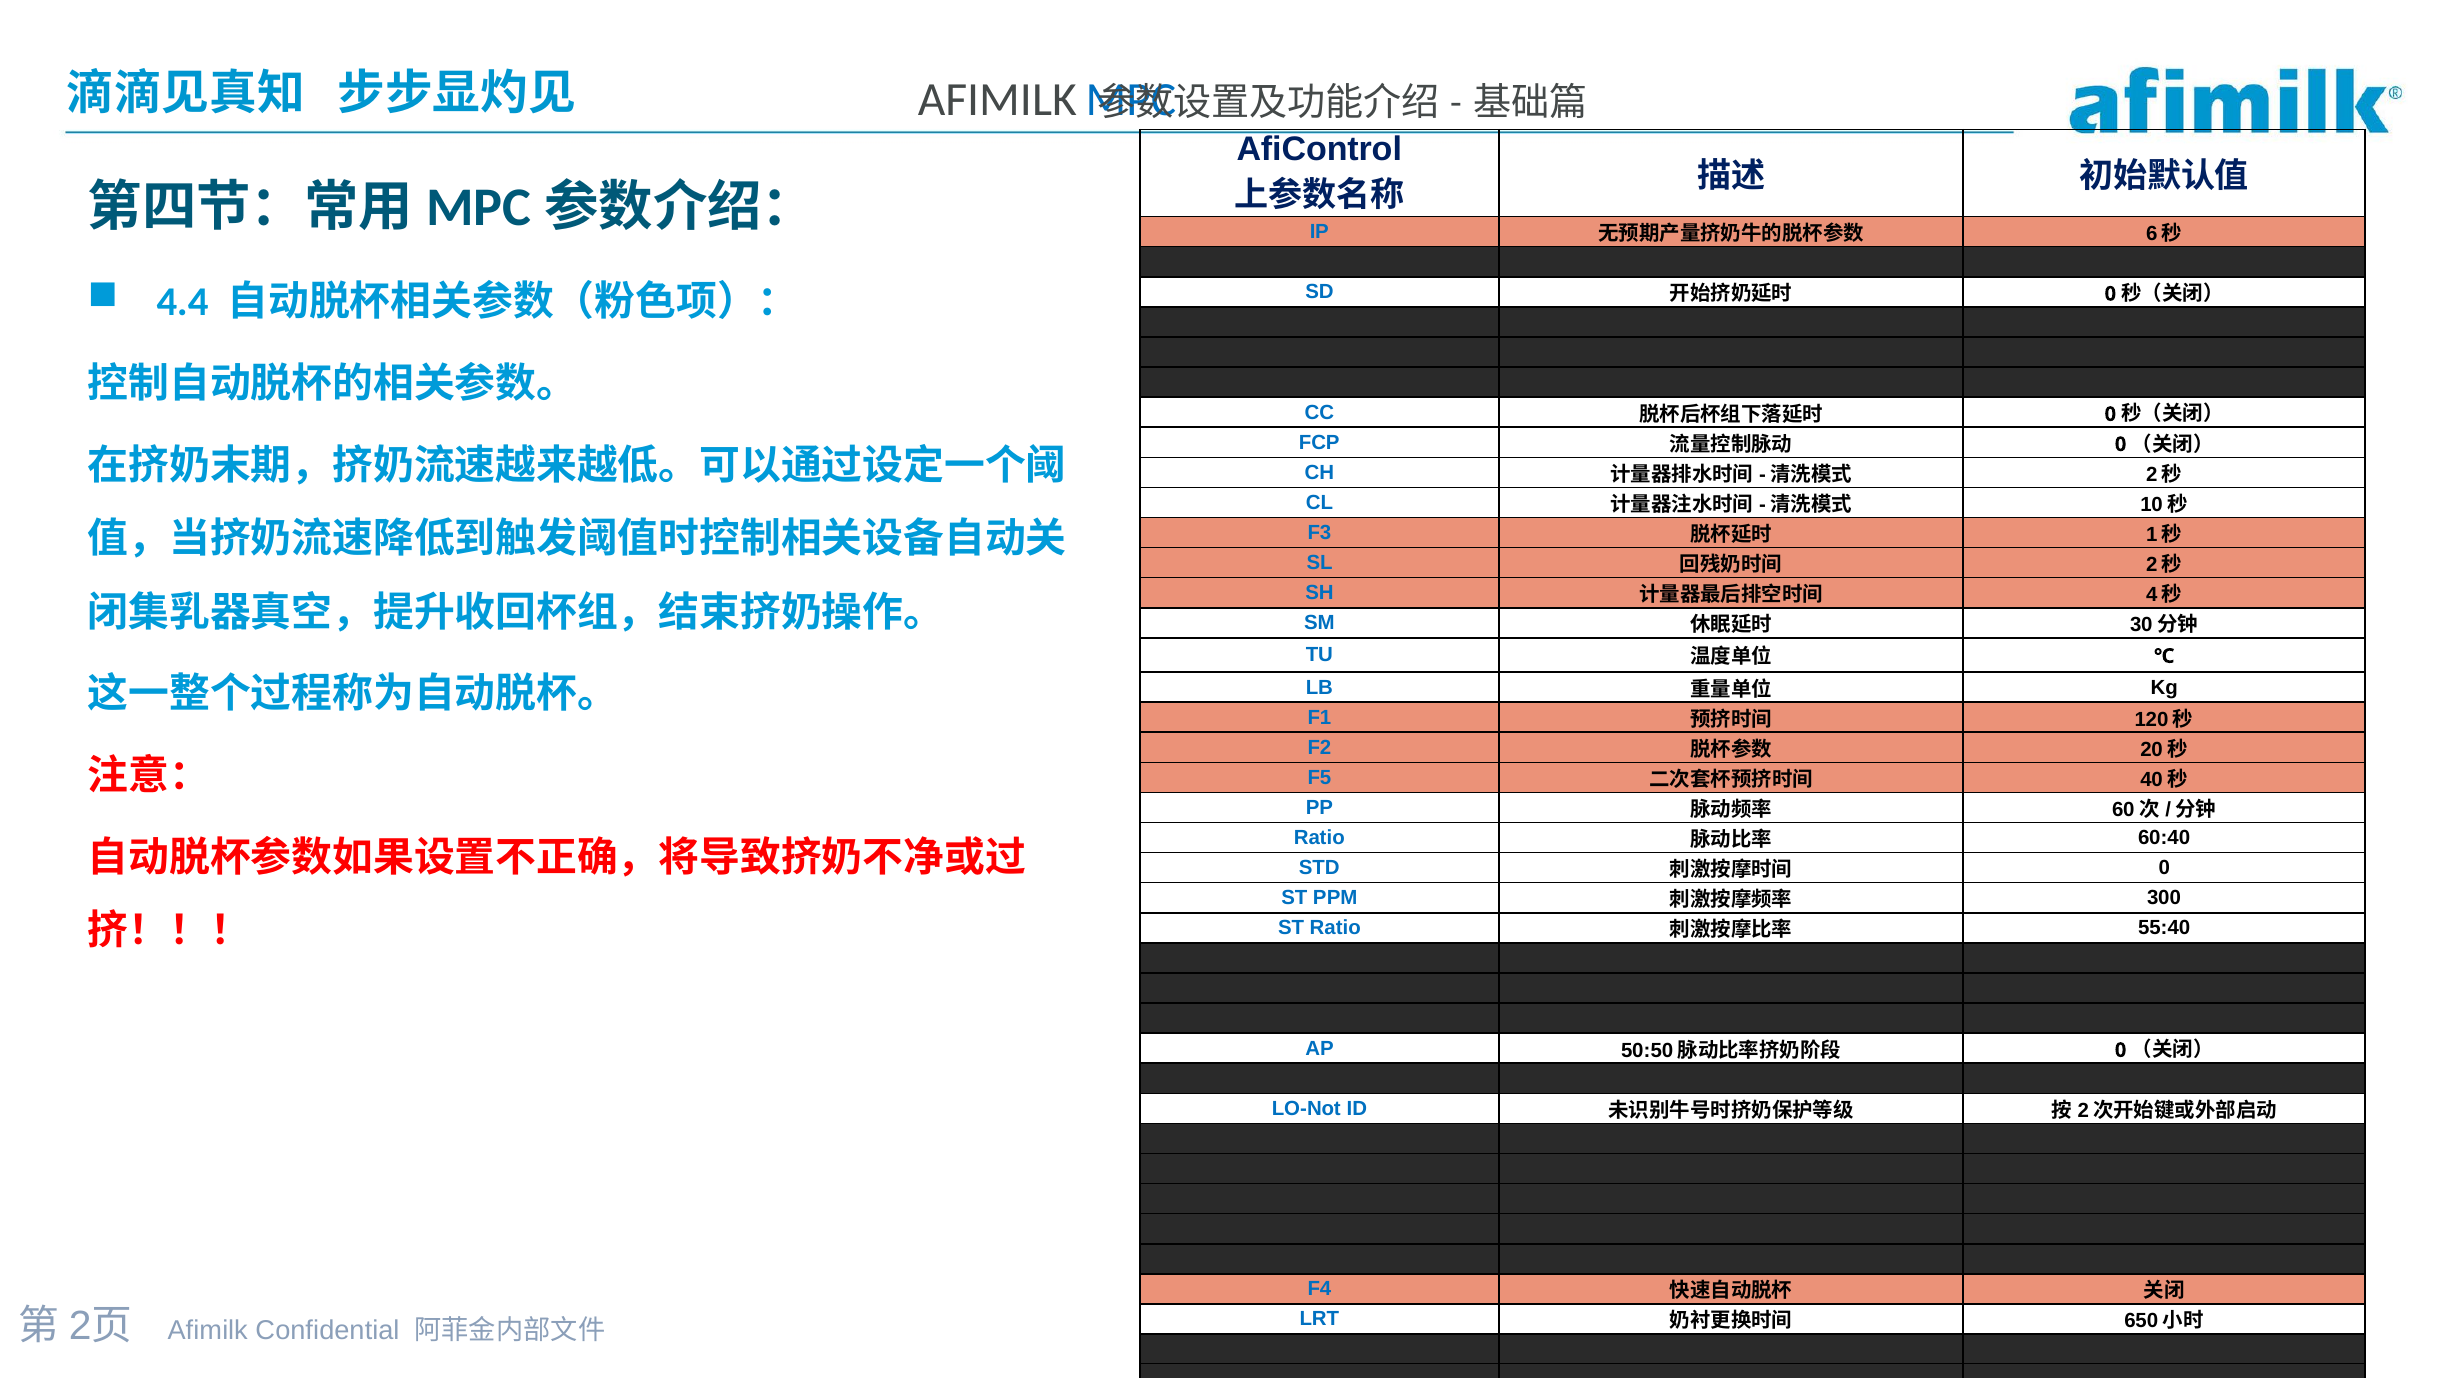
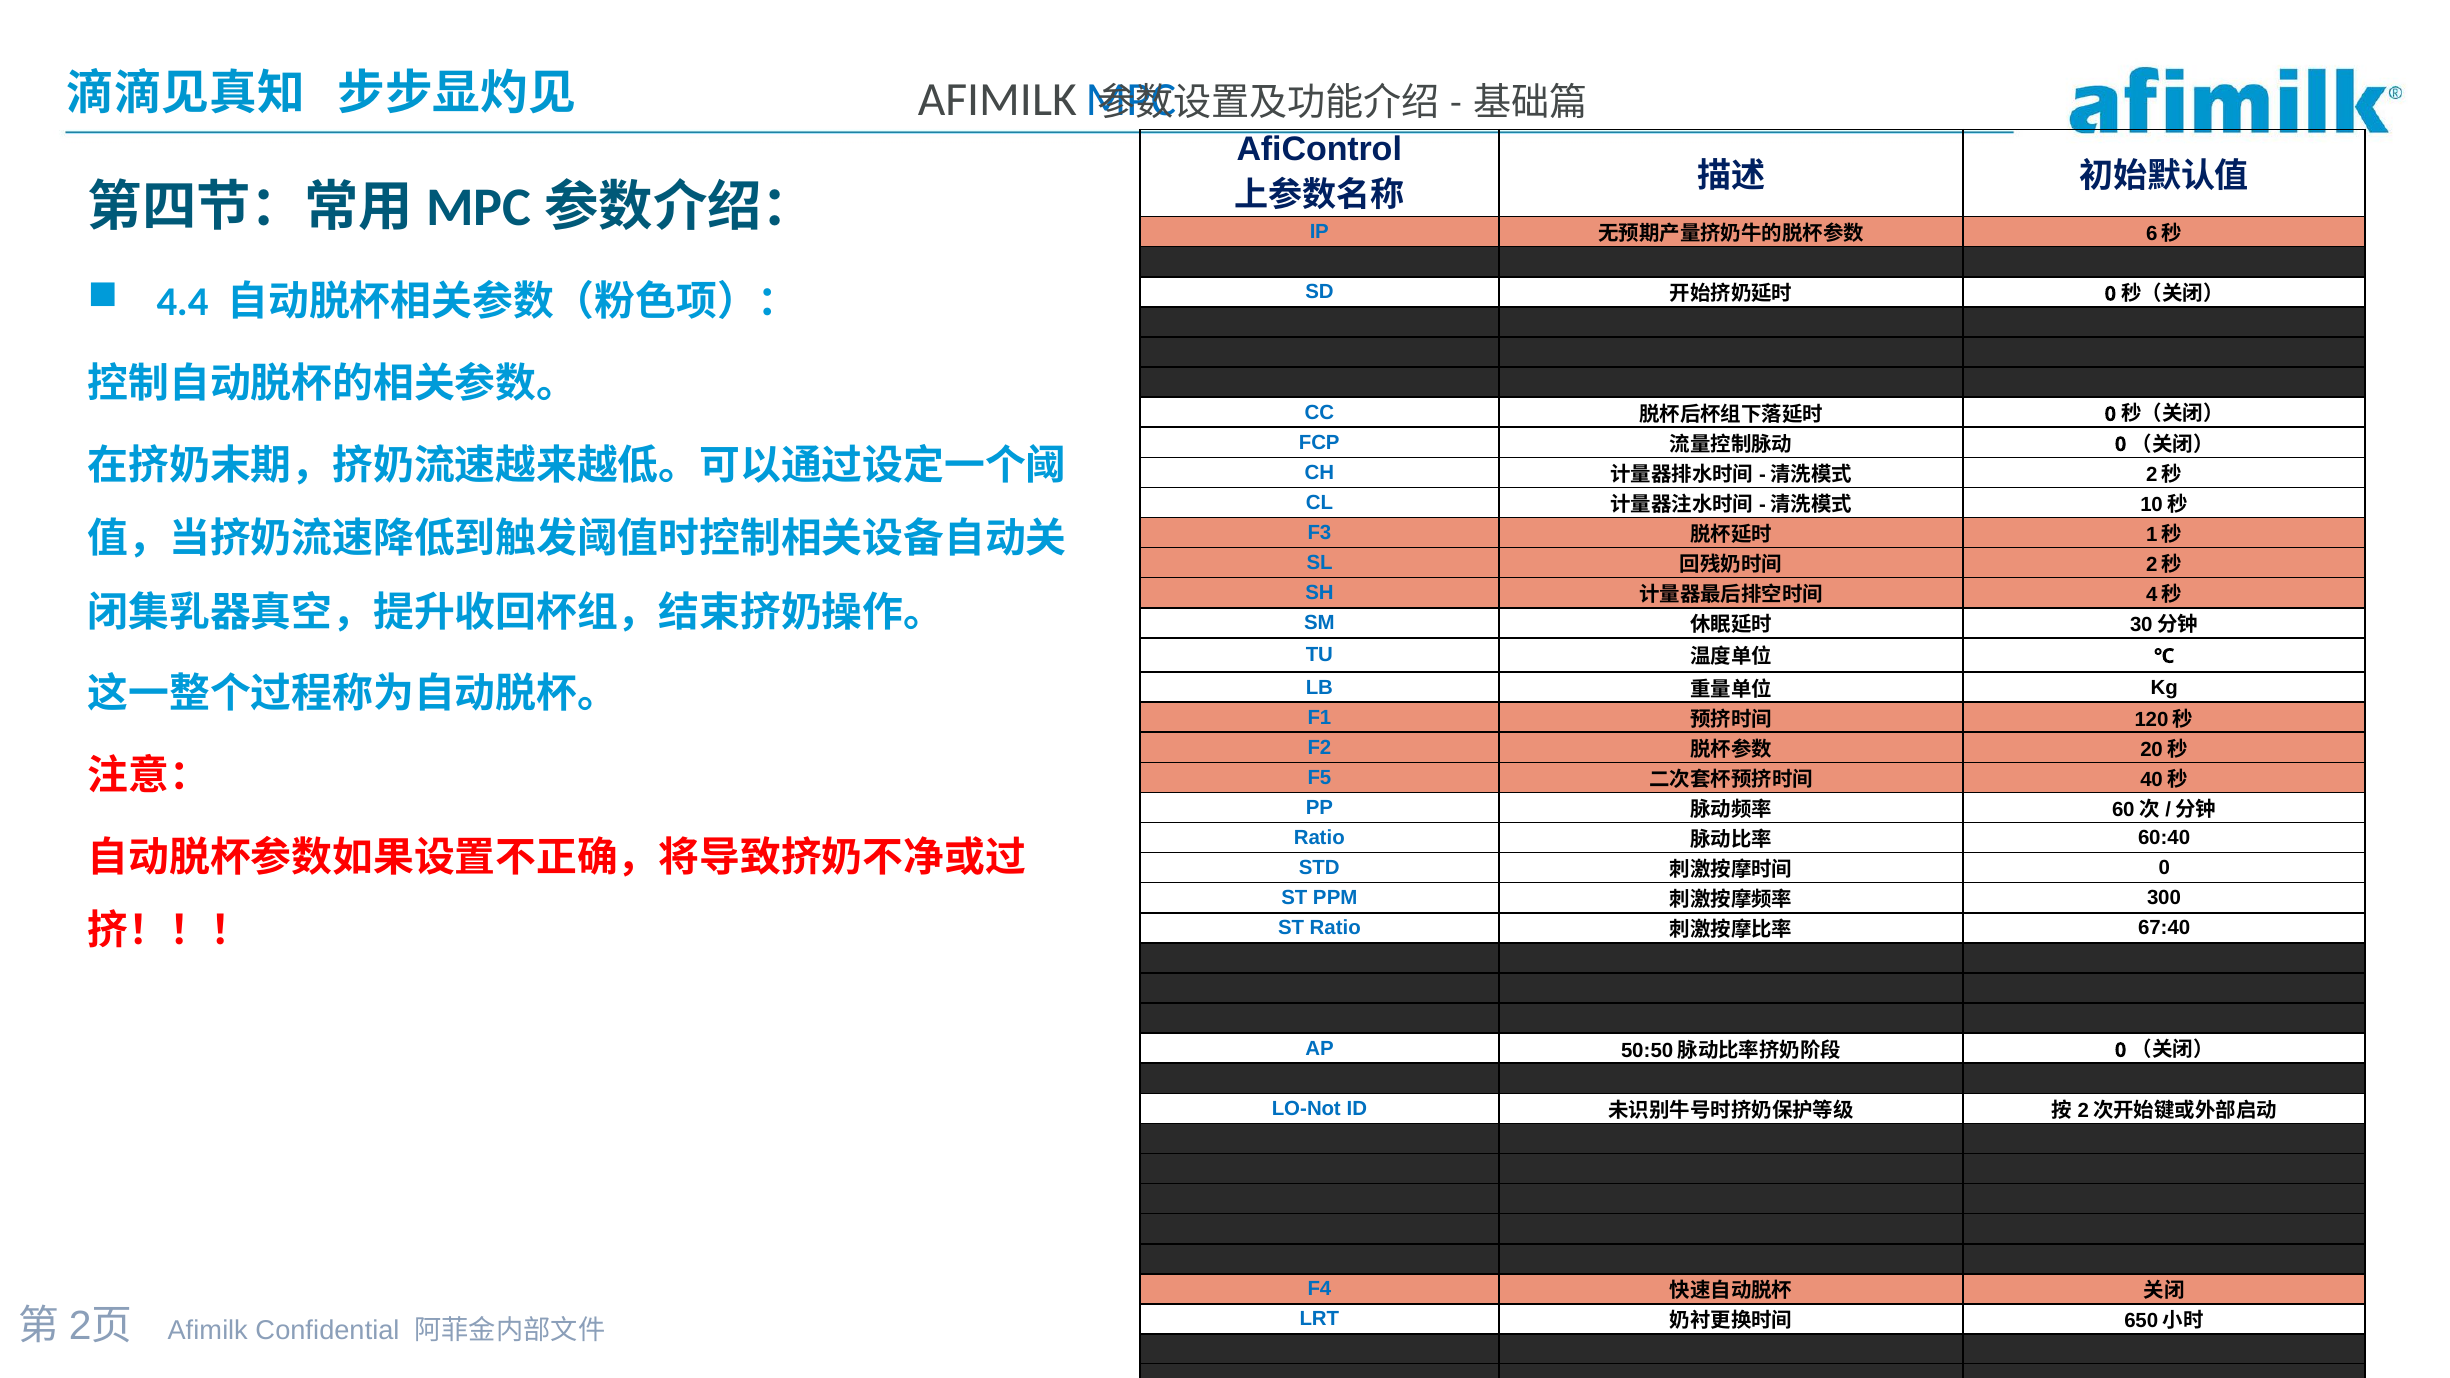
55:40: 55:40 -> 67:40
